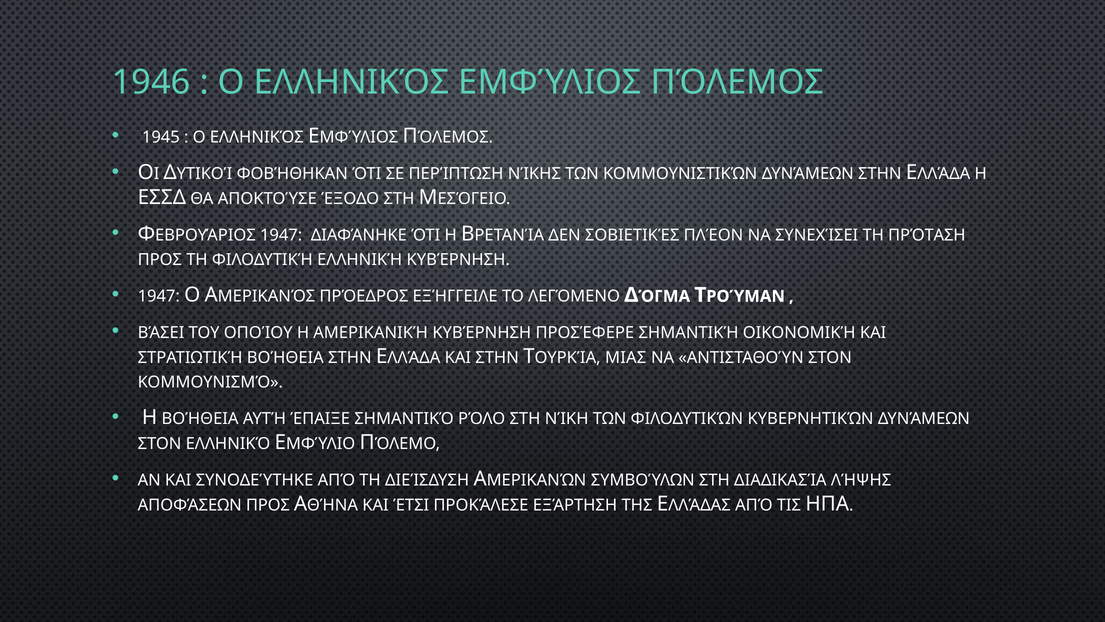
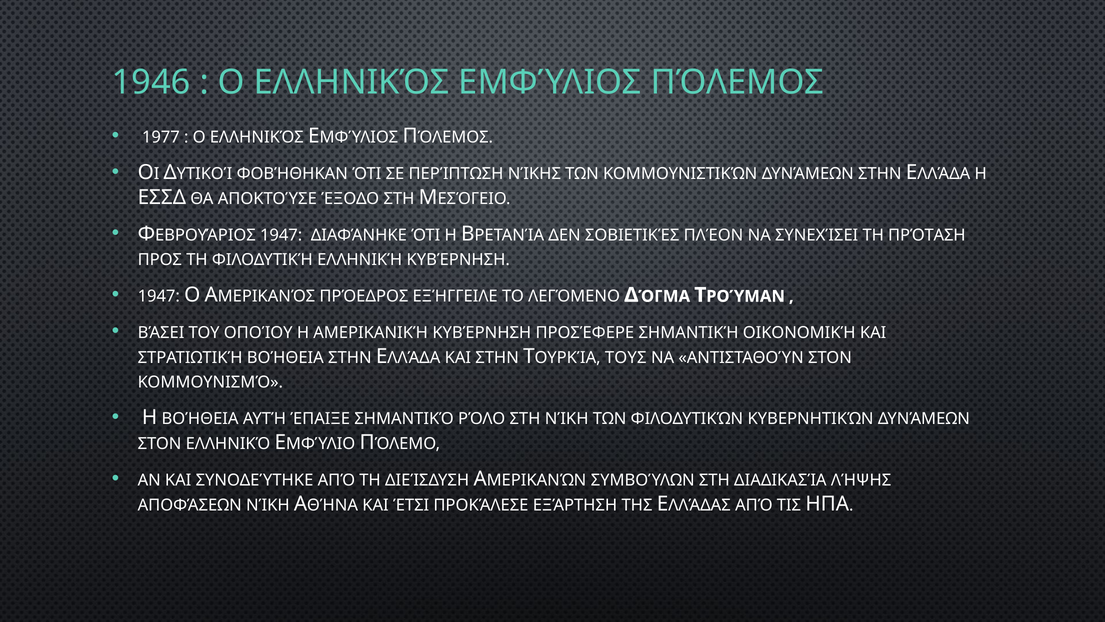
1945: 1945 -> 1977
ΜΙΑΣ: ΜΙΑΣ -> ΤΟΥΣ
ΑΠΟΦΆΣΕΩΝ ΠΡΟΣ: ΠΡΟΣ -> ΝΊΚΗ
